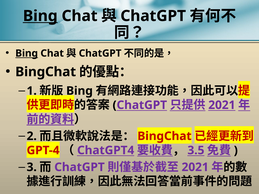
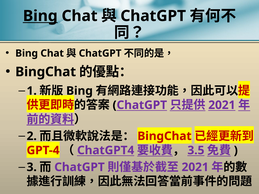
Bing at (27, 53) underline: present -> none
